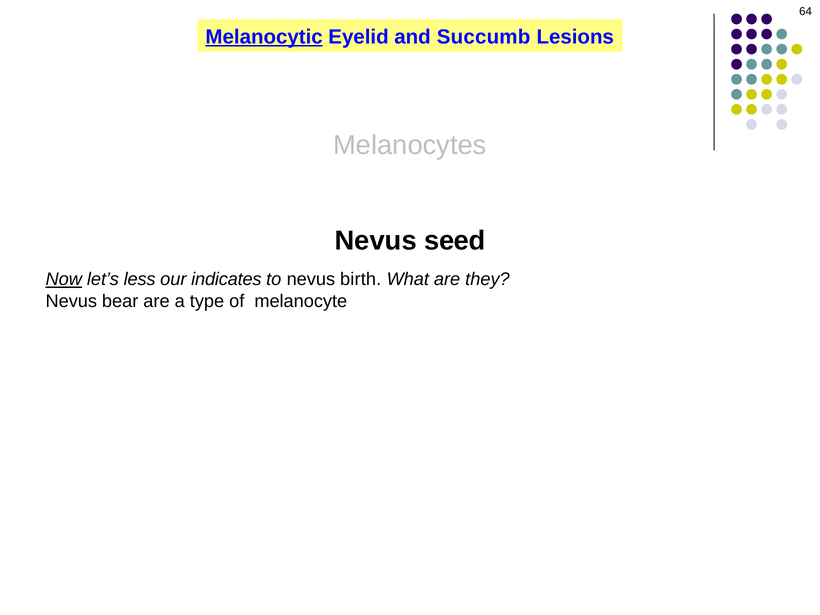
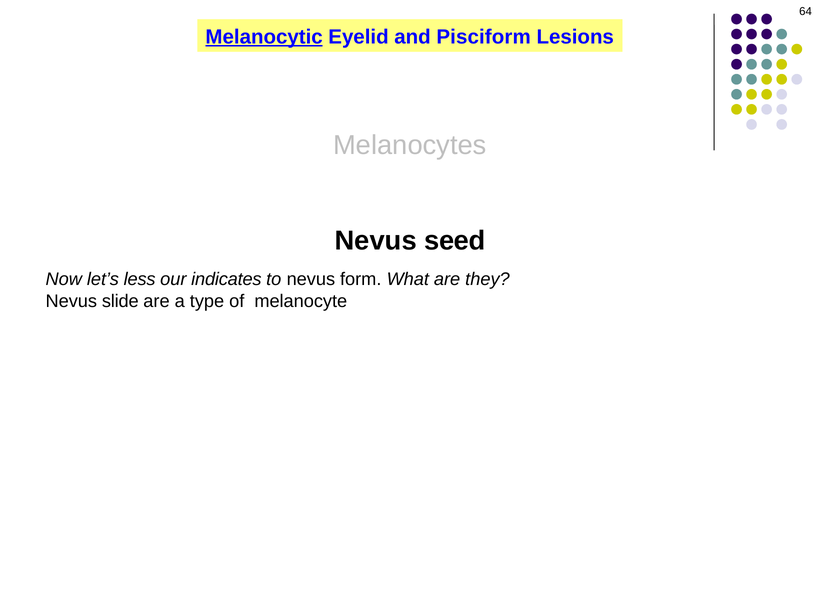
Succumb: Succumb -> Pisciform
Now underline: present -> none
birth: birth -> form
bear: bear -> slide
